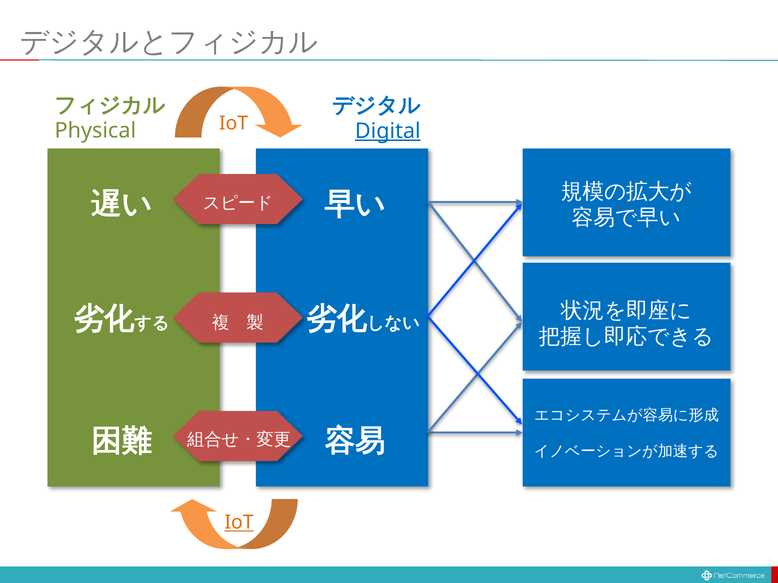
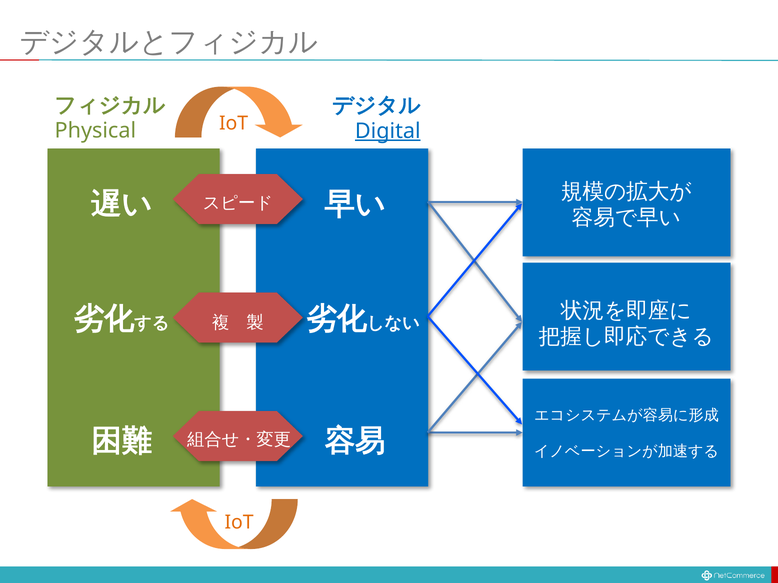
IoT at (239, 523) underline: present -> none
